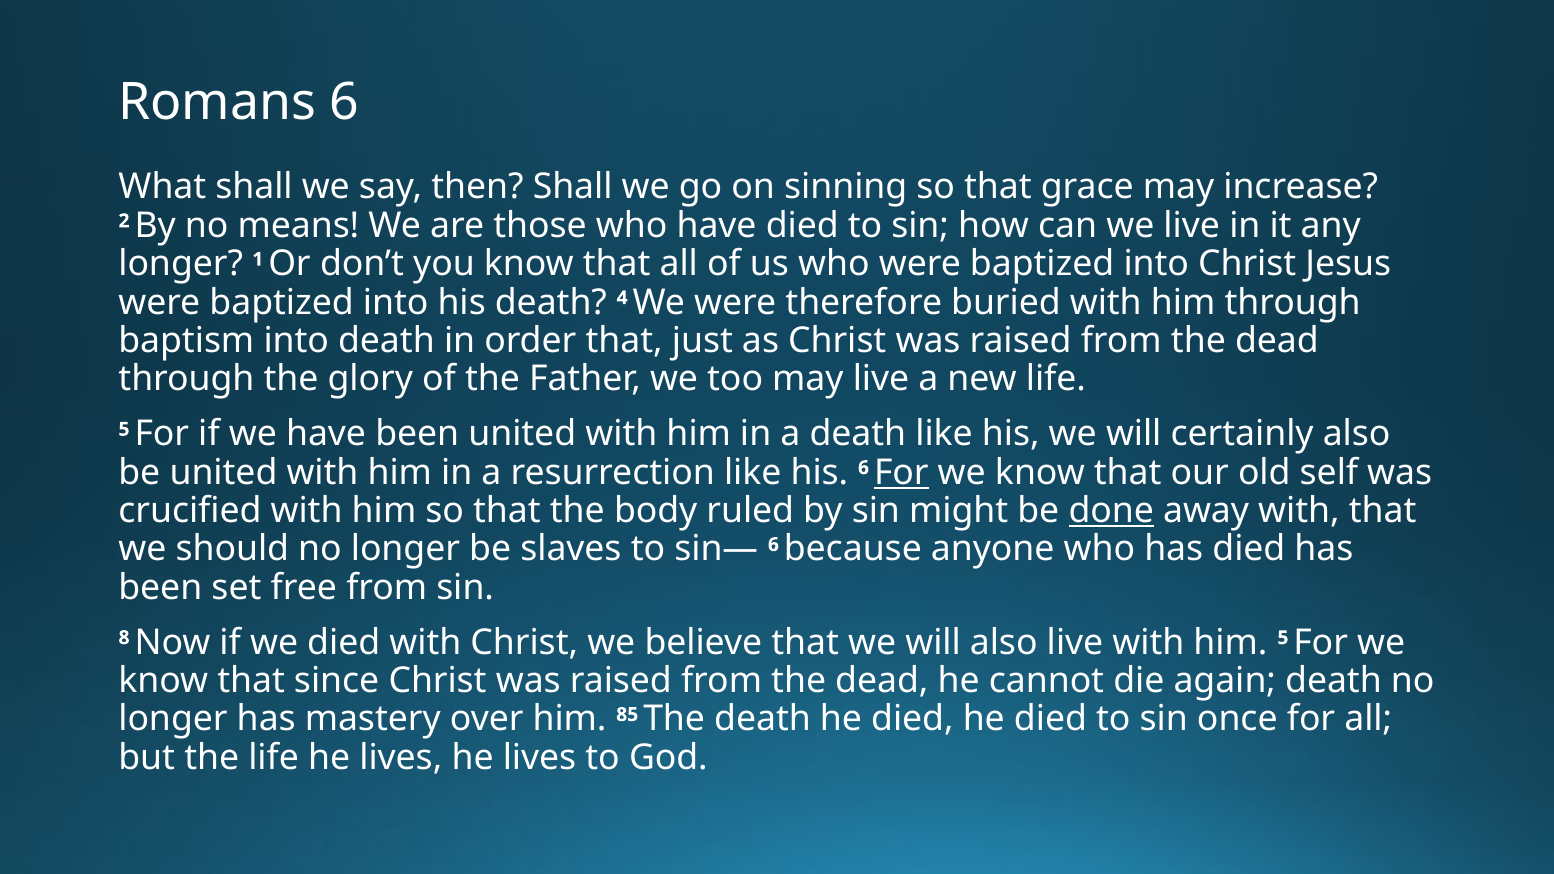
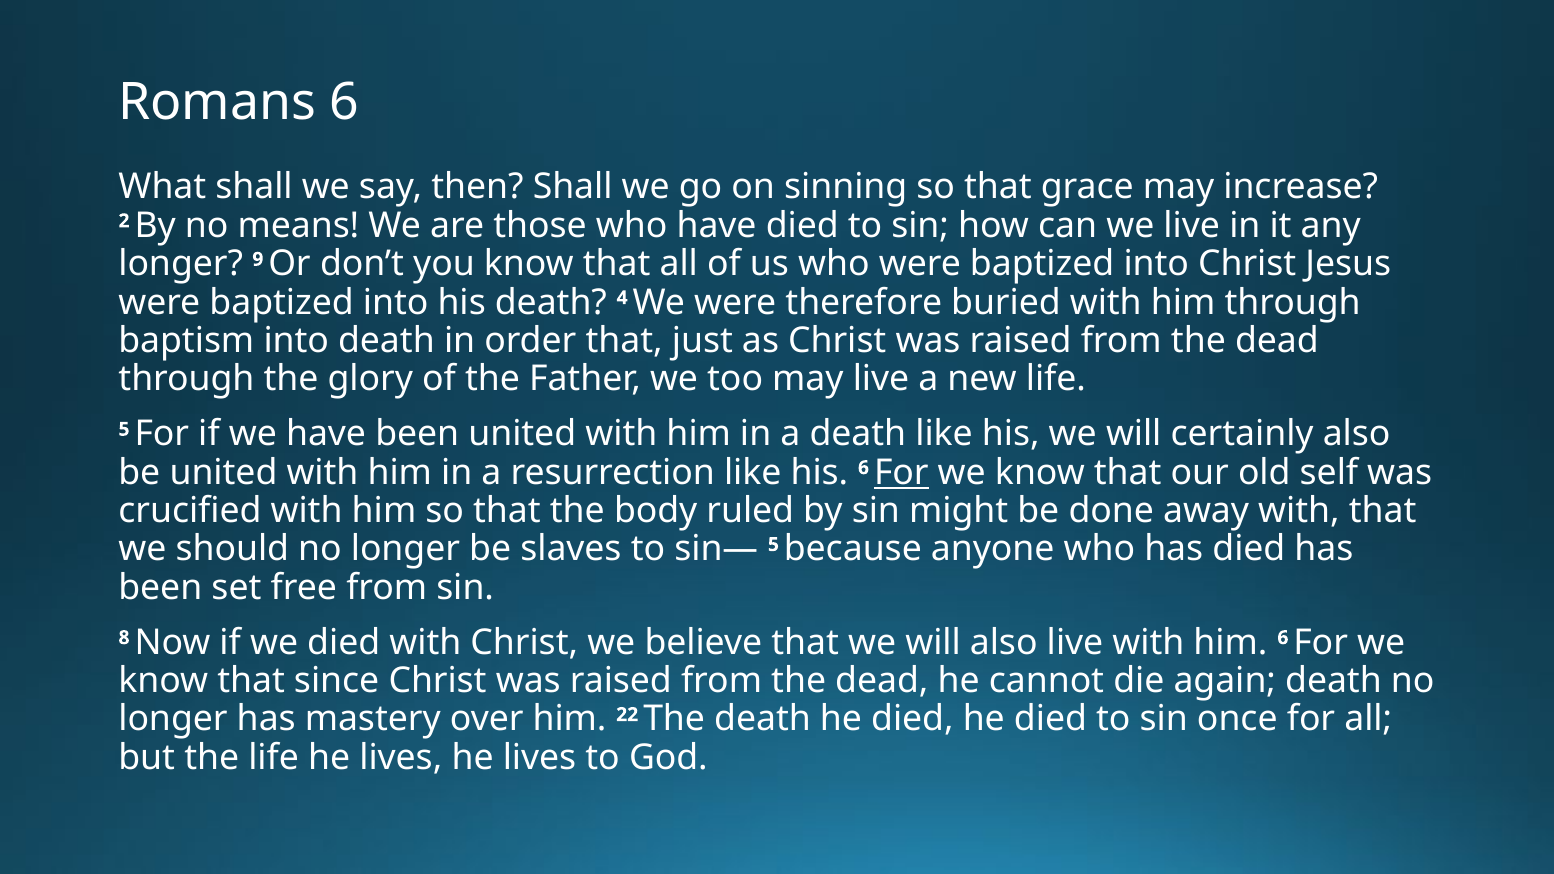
1: 1 -> 9
done underline: present -> none
sin— 6: 6 -> 5
him 5: 5 -> 6
85: 85 -> 22
